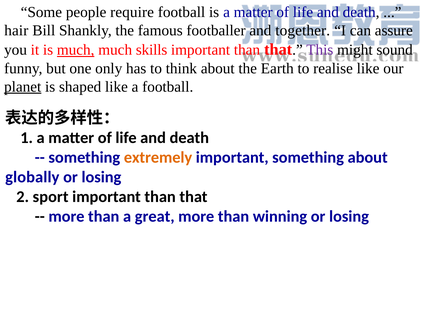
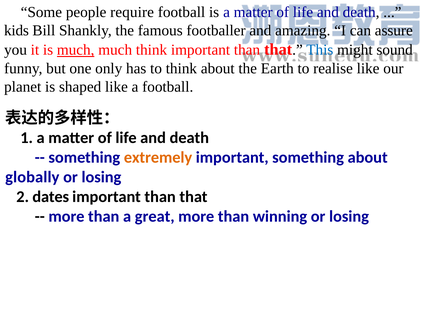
hair: hair -> kids
together: together -> amazing
much skills: skills -> think
This colour: purple -> blue
planet underline: present -> none
sport: sport -> dates
